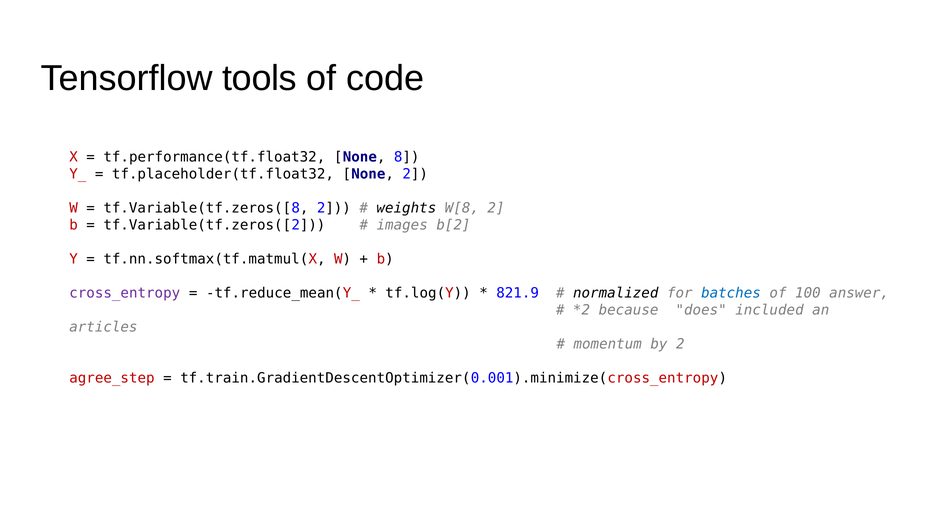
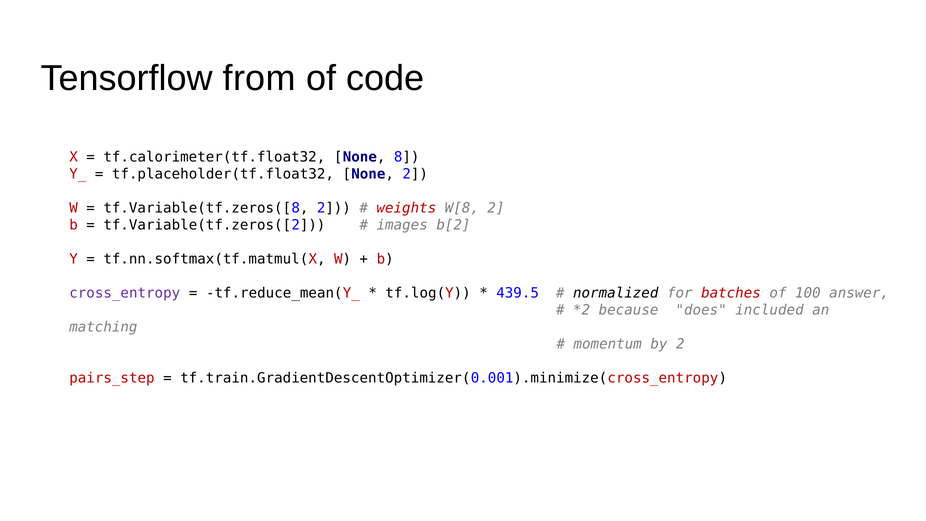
tools: tools -> from
tf.performance(tf.float32: tf.performance(tf.float32 -> tf.calorimeter(tf.float32
weights colour: black -> red
821.9: 821.9 -> 439.5
batches colour: blue -> red
articles: articles -> matching
agree_step: agree_step -> pairs_step
